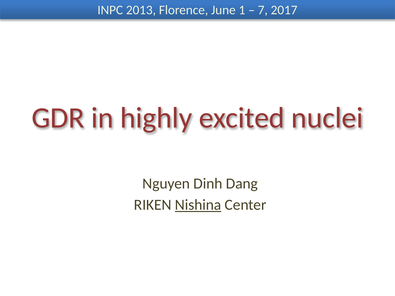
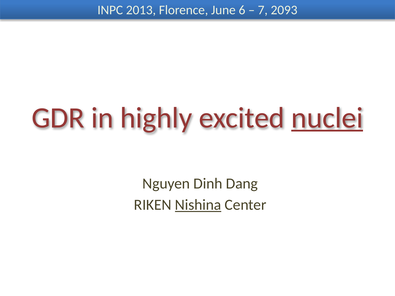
1: 1 -> 6
2017: 2017 -> 2093
nuclei underline: none -> present
